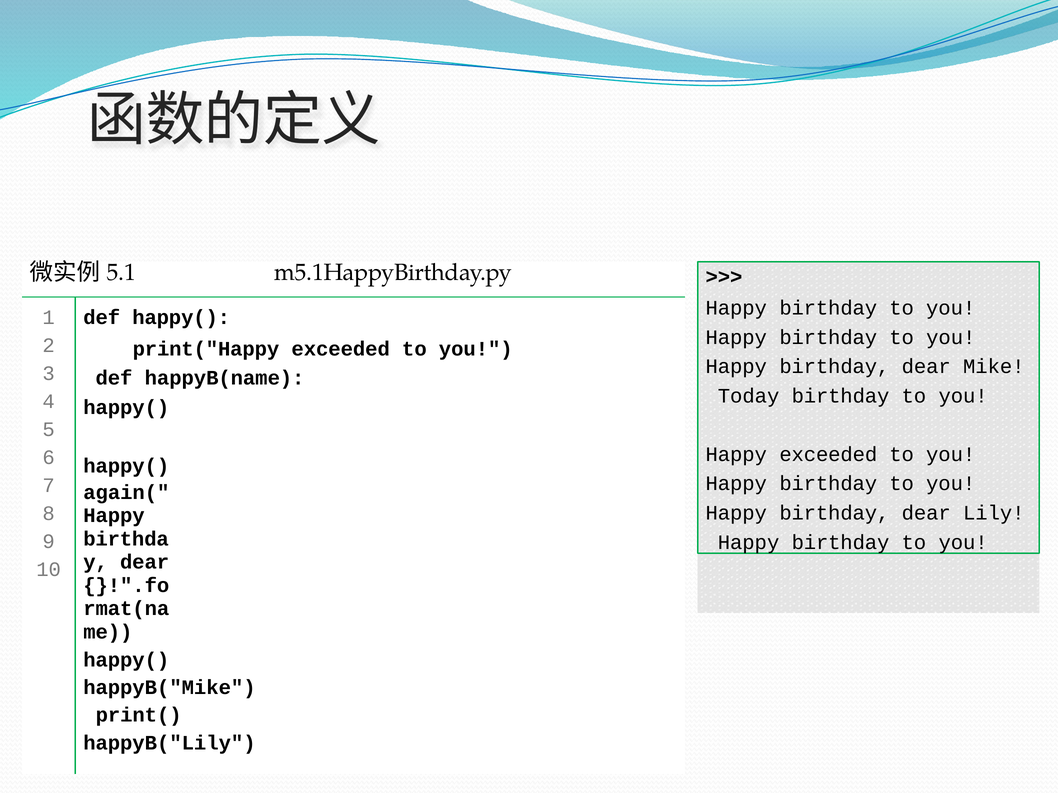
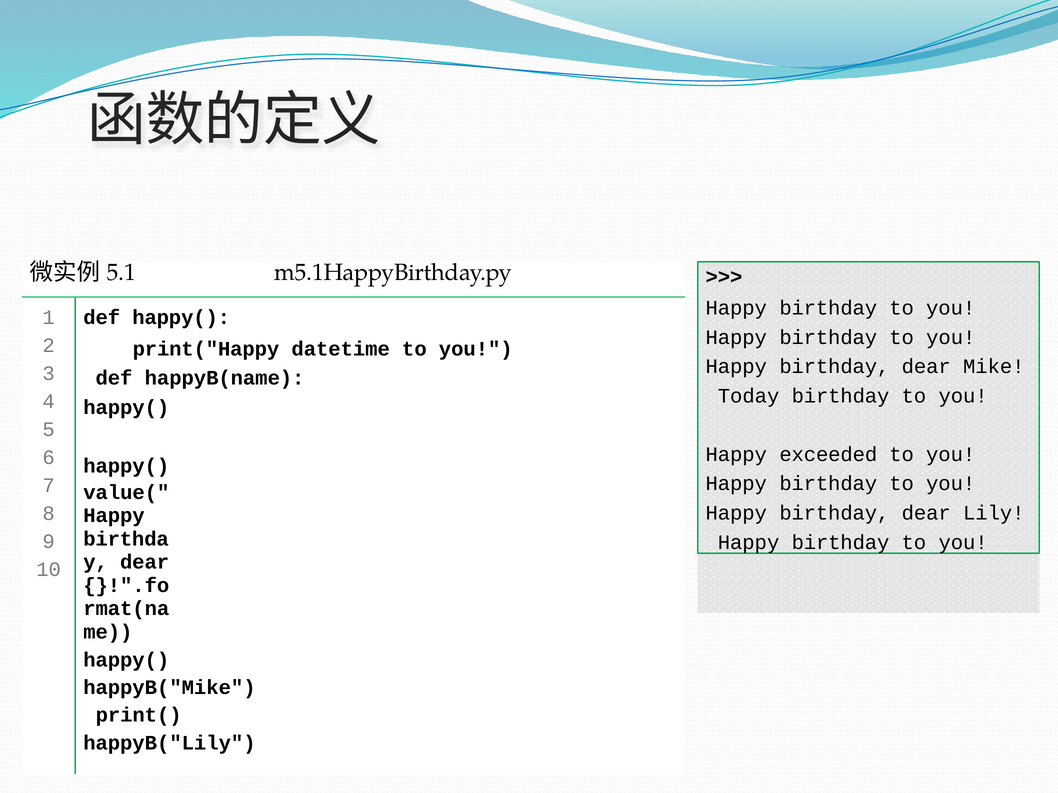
print("Happy exceeded: exceeded -> datetime
again(: again( -> value(
